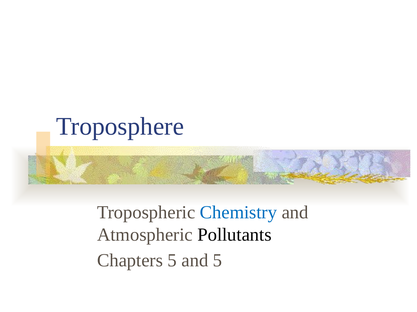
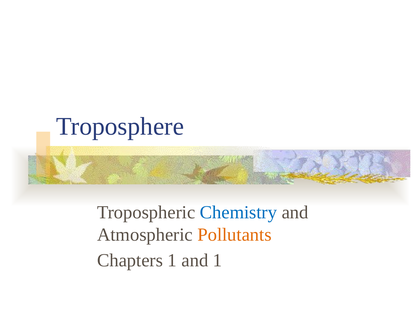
Pollutants colour: black -> orange
Chapters 5: 5 -> 1
and 5: 5 -> 1
